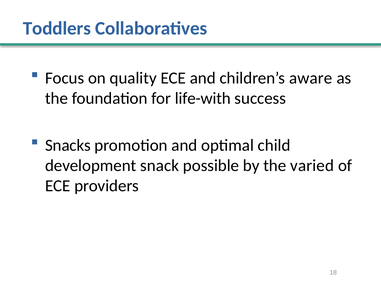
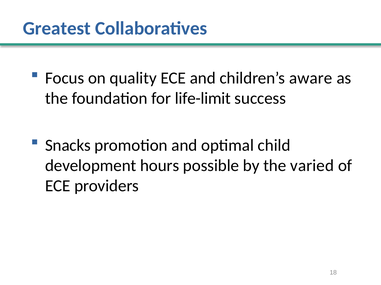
Toddlers: Toddlers -> Greatest
life-with: life-with -> life-limit
snack: snack -> hours
